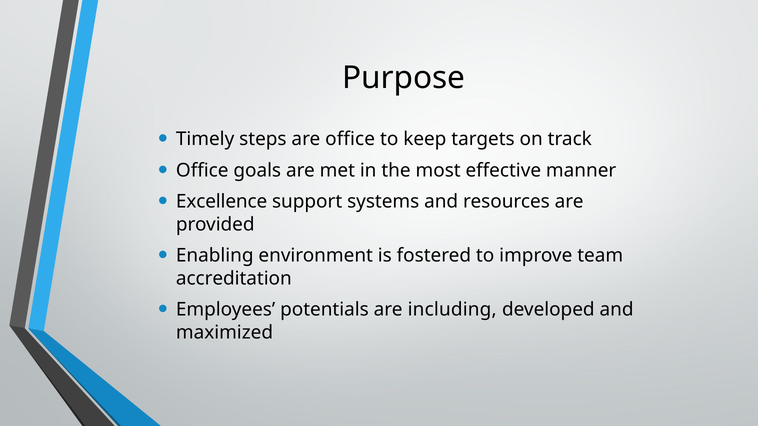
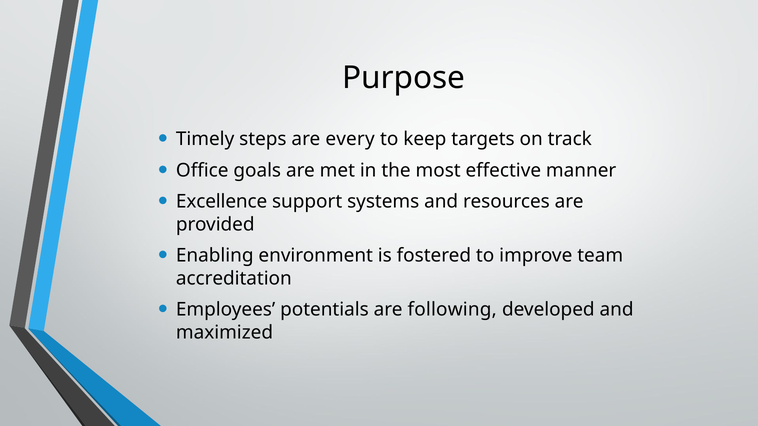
are office: office -> every
including: including -> following
